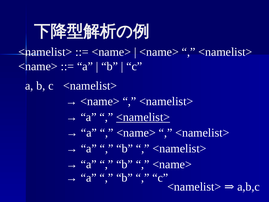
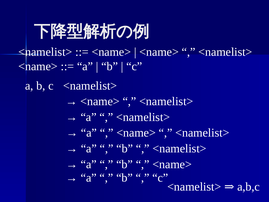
<namelist> at (143, 117) underline: present -> none
